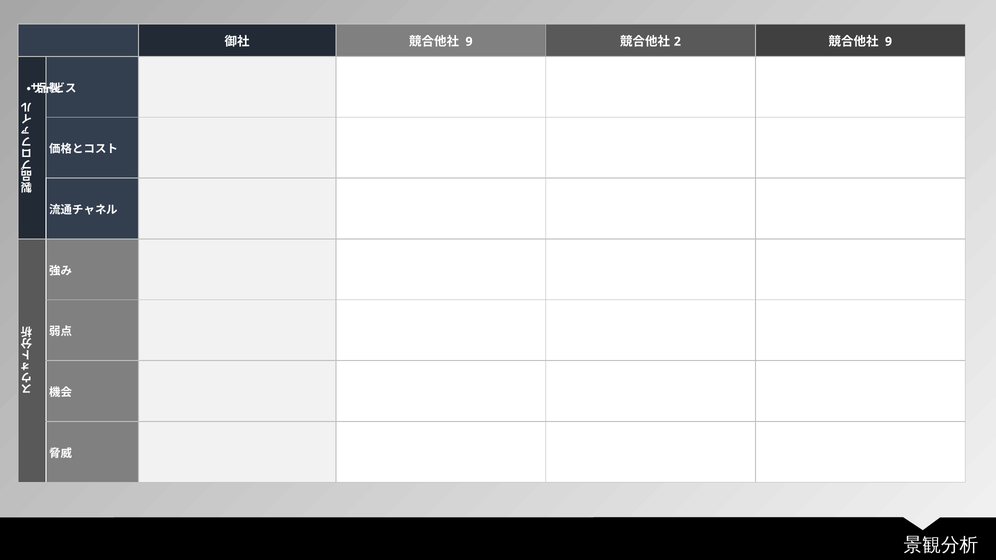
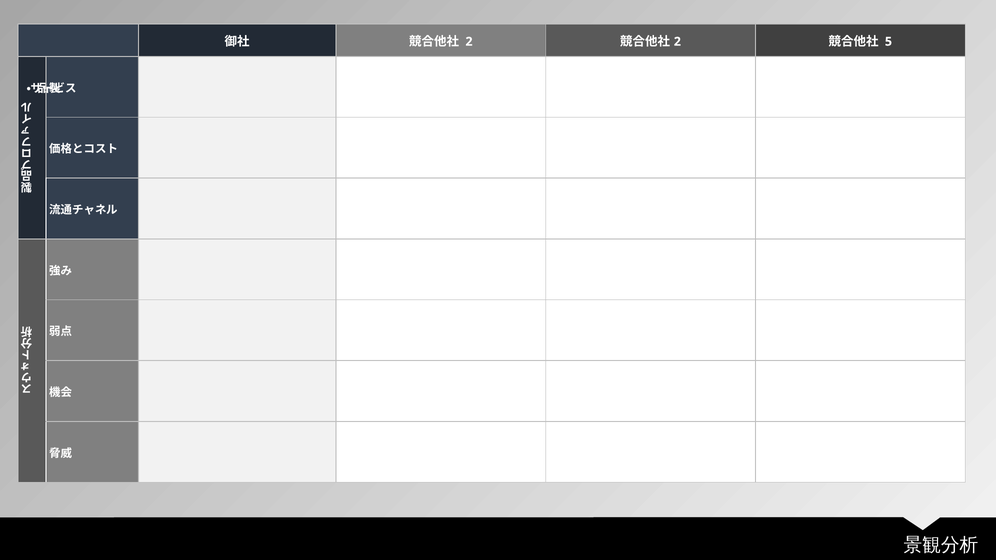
9 at (469, 42): 9 -> 2
9 at (888, 42): 9 -> 5
